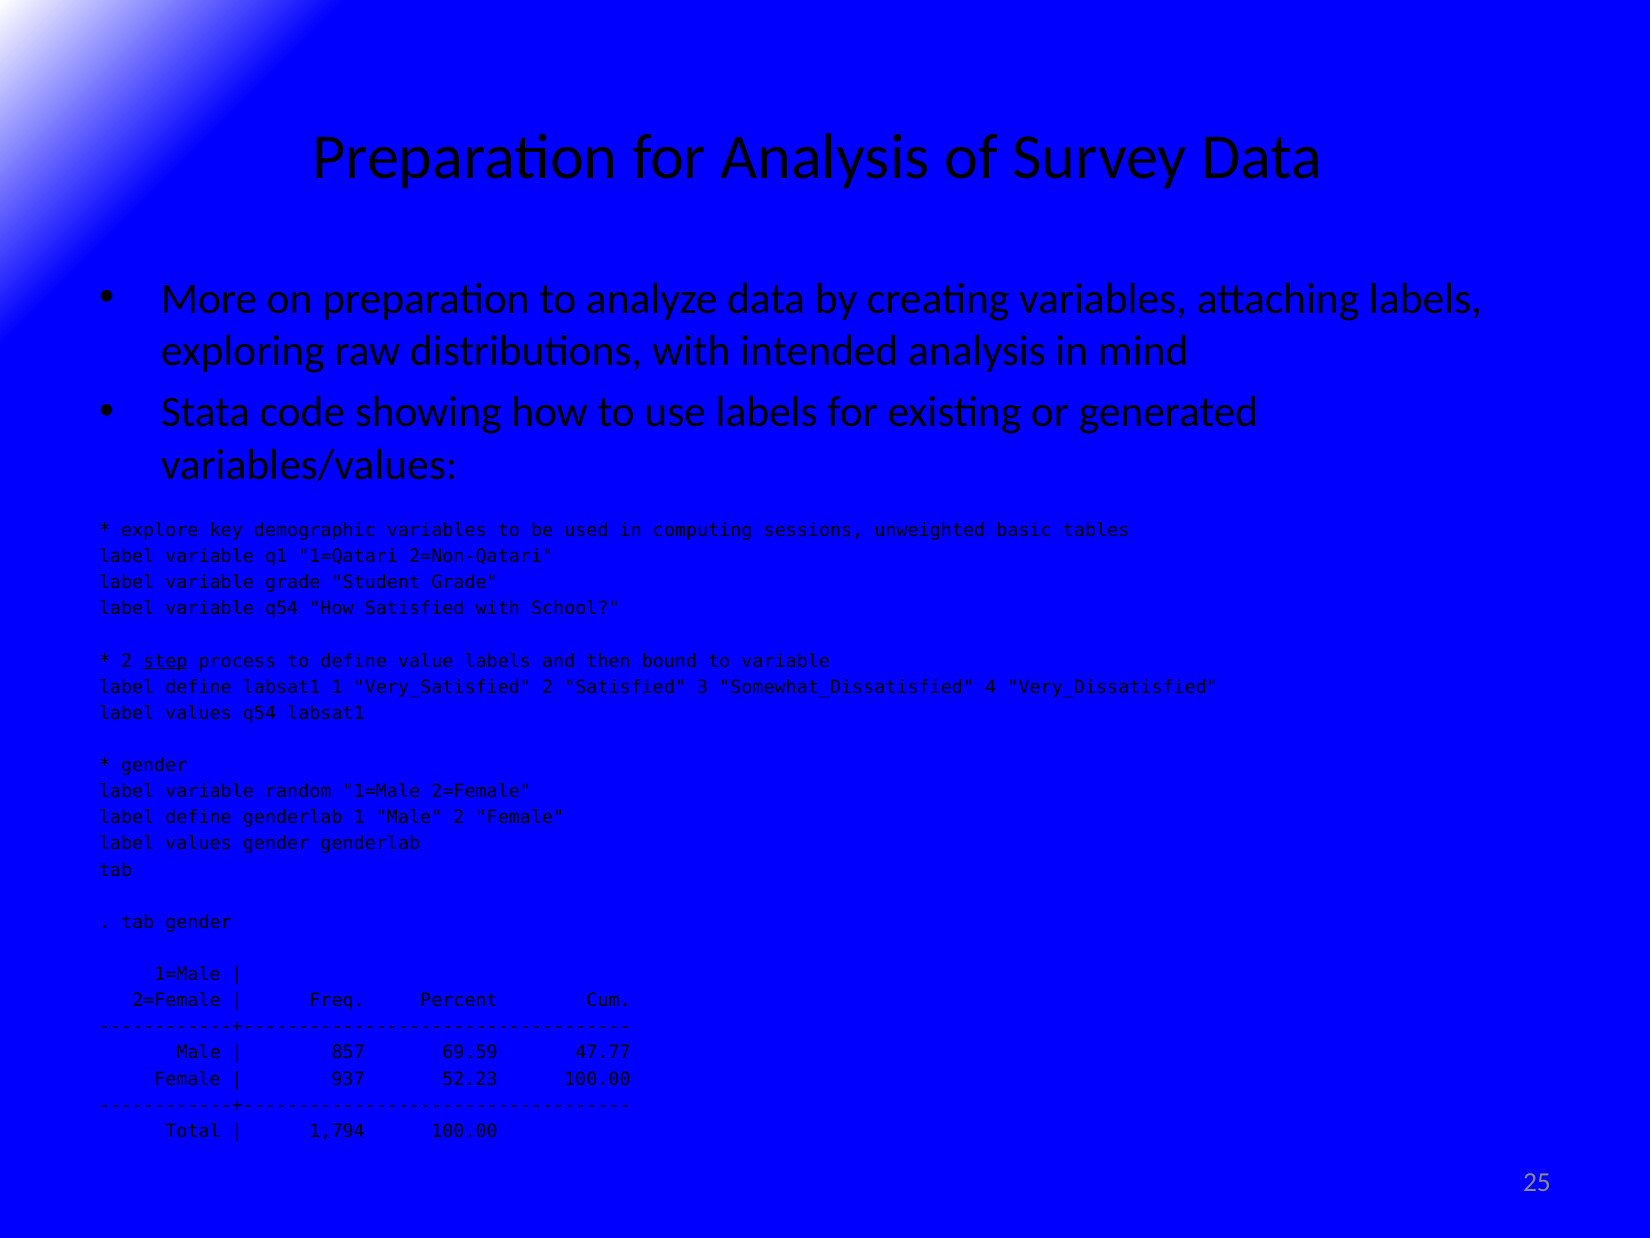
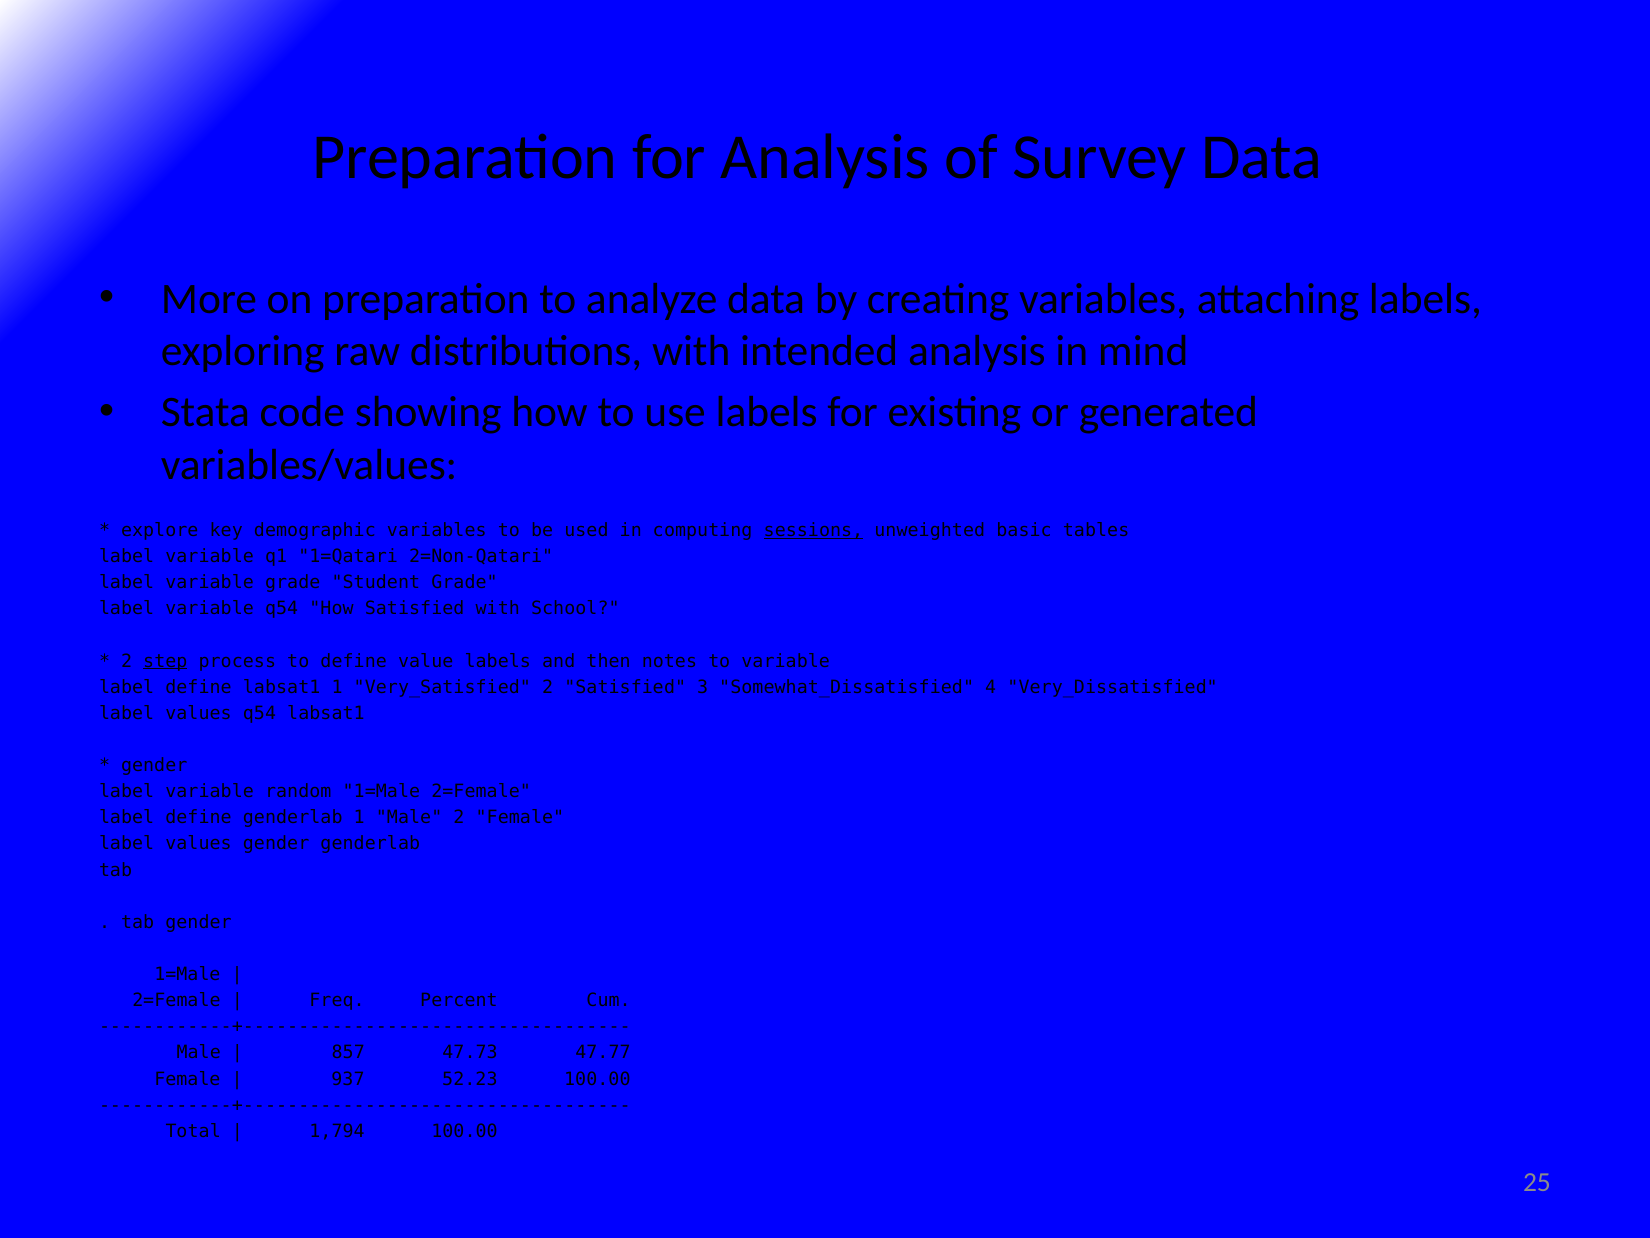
sessions underline: none -> present
bound: bound -> notes
69.59: 69.59 -> 47.73
